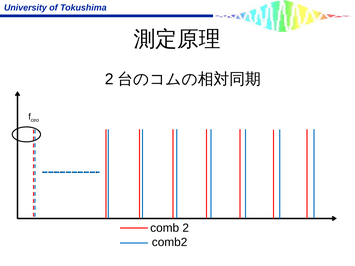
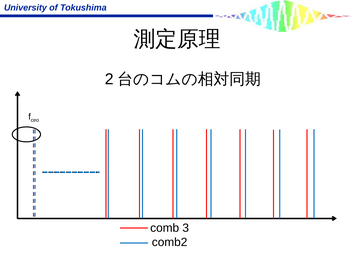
comb 2: 2 -> 3
